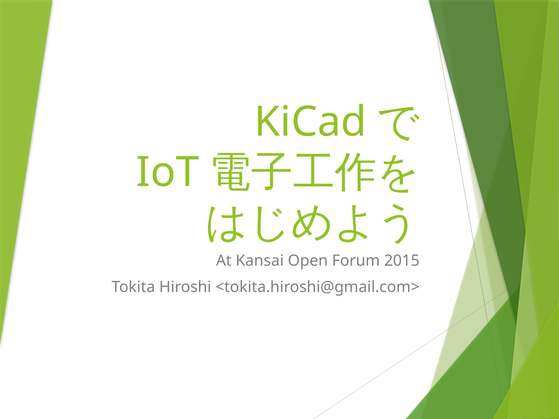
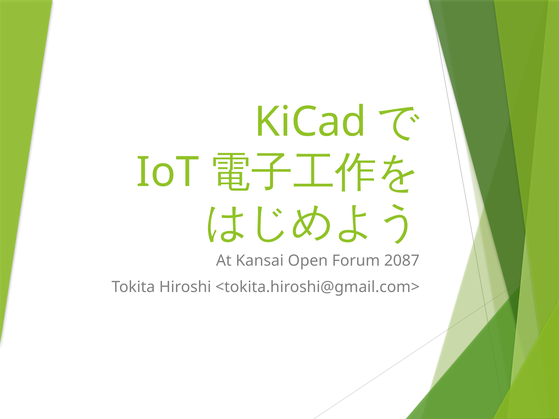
2015: 2015 -> 2087
